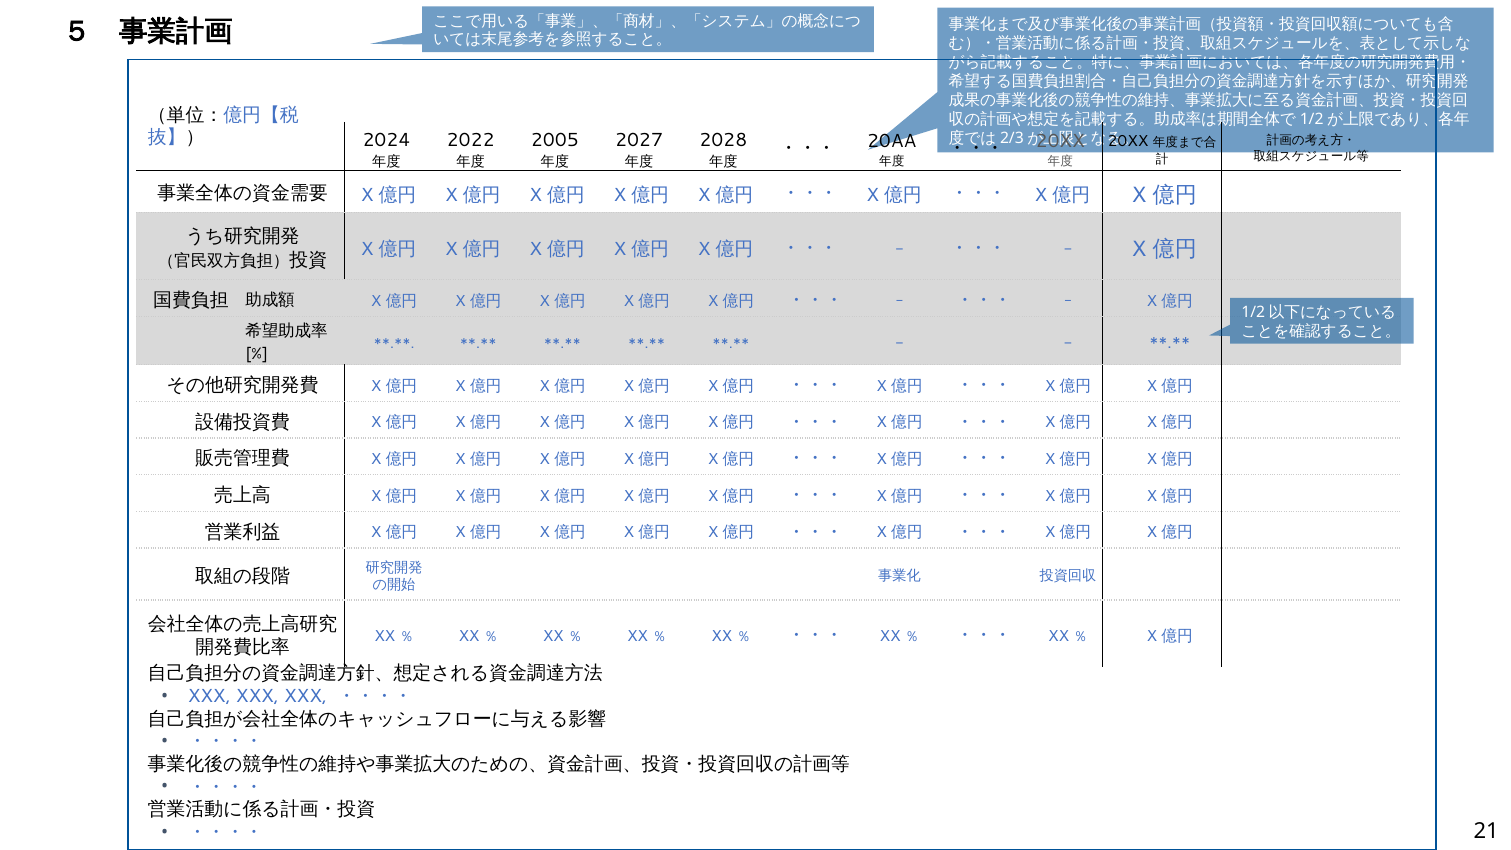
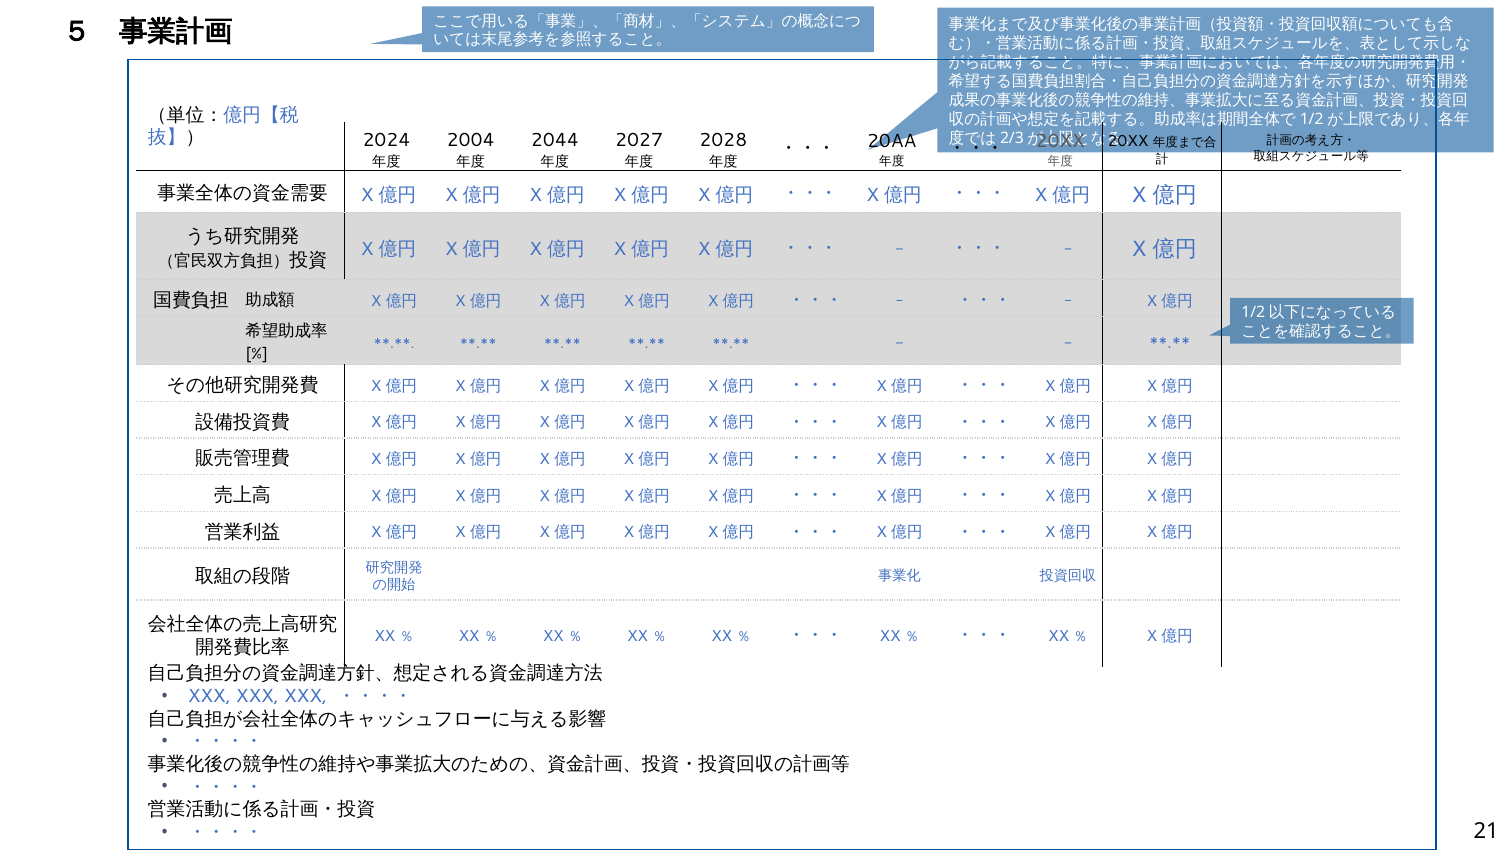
2022: 2022 -> 2004
2005: 2005 -> 2044
